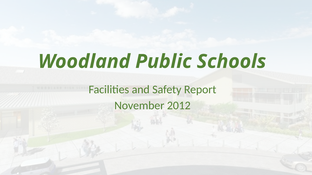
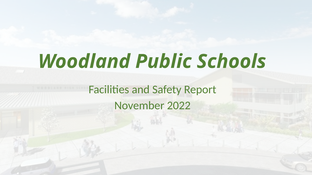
2012: 2012 -> 2022
